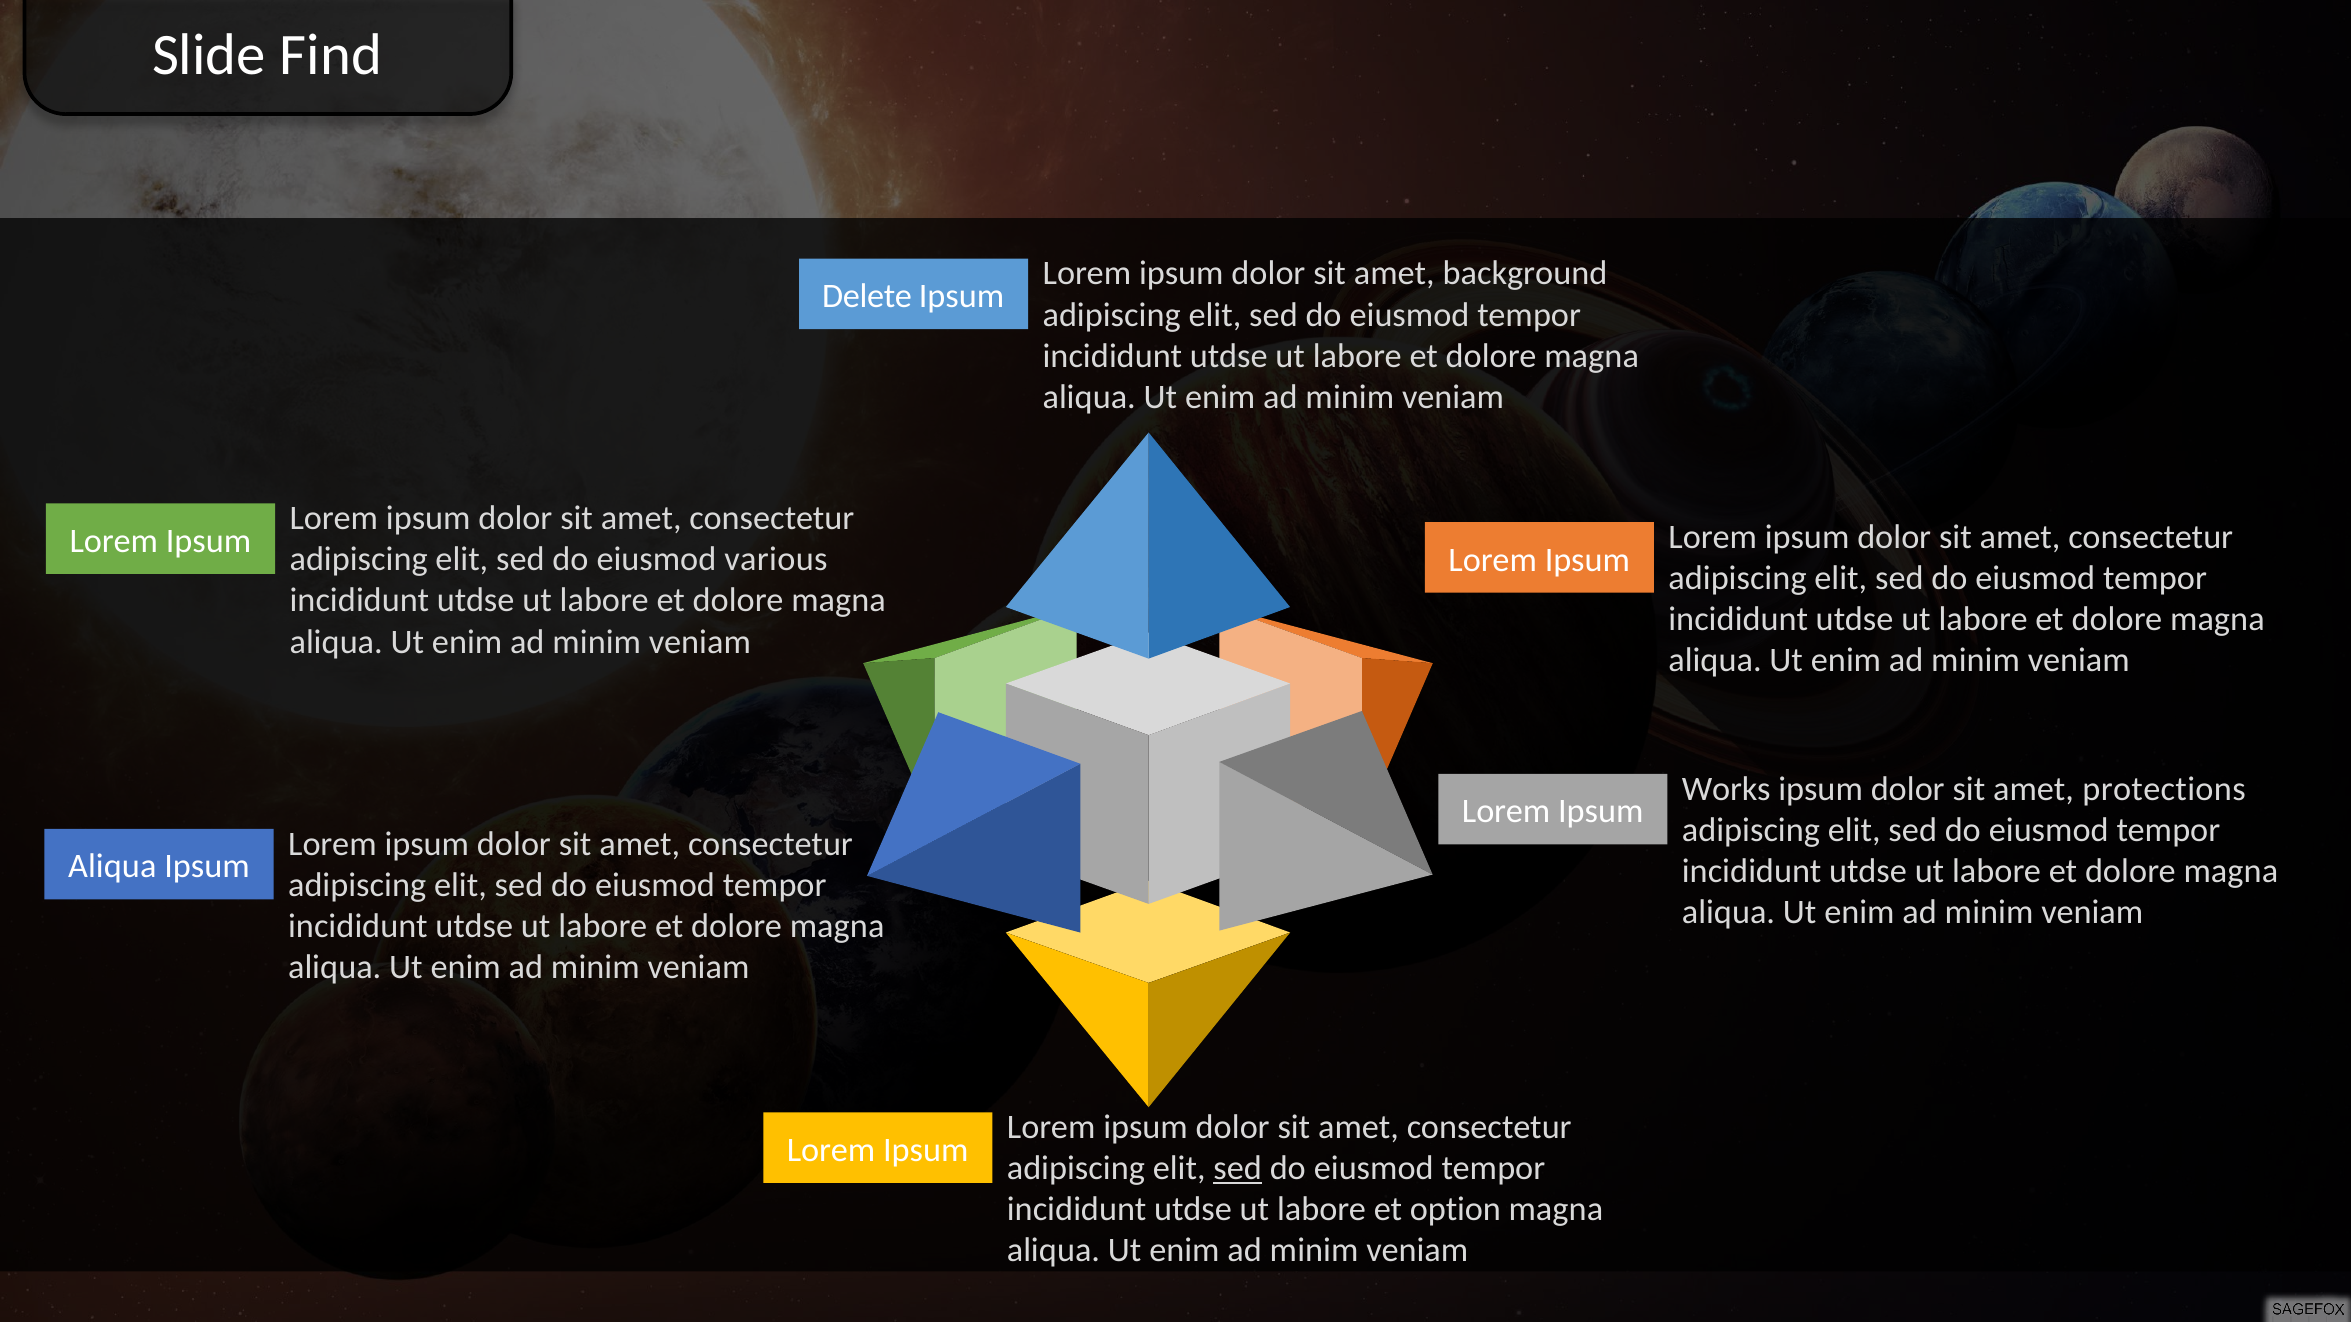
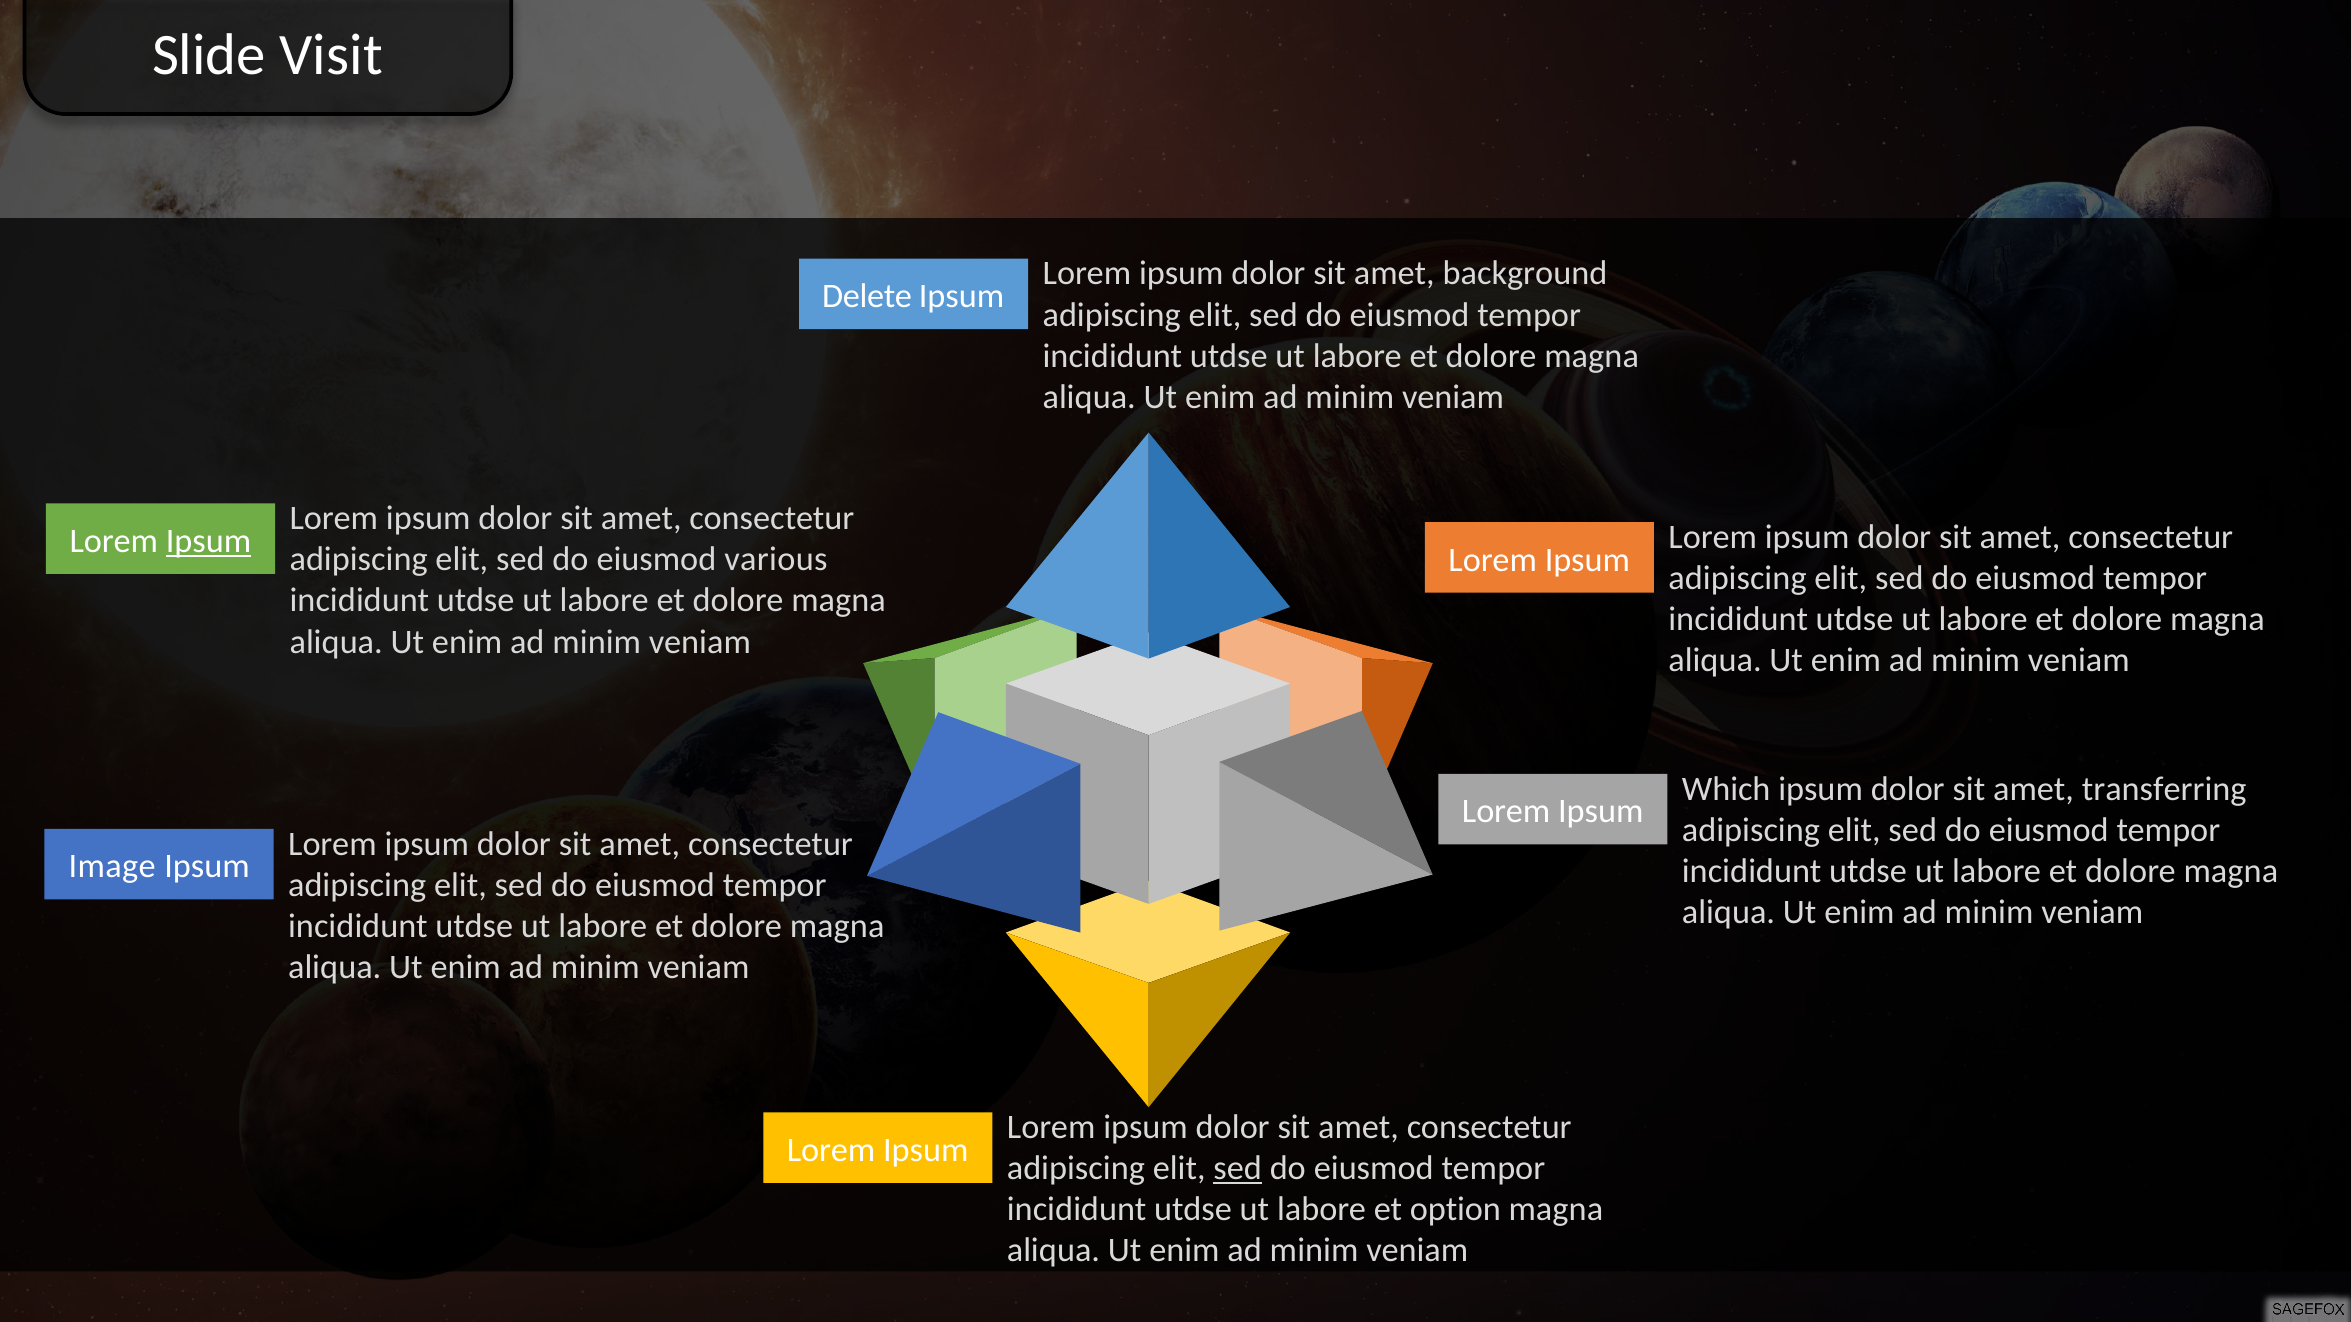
Find: Find -> Visit
Ipsum at (209, 541) underline: none -> present
Works: Works -> Which
protections: protections -> transferring
Aliqua at (112, 867): Aliqua -> Image
